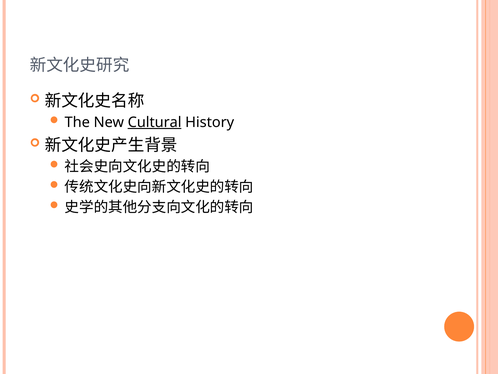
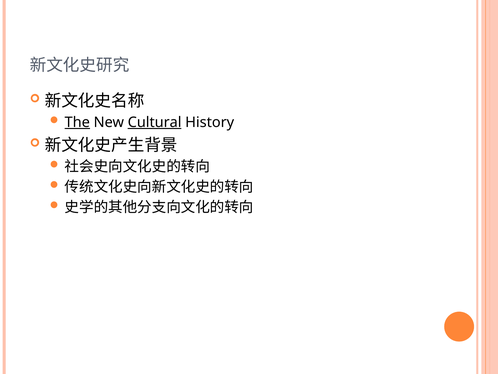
The underline: none -> present
